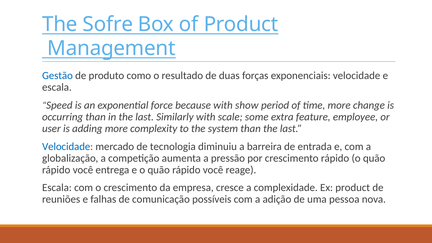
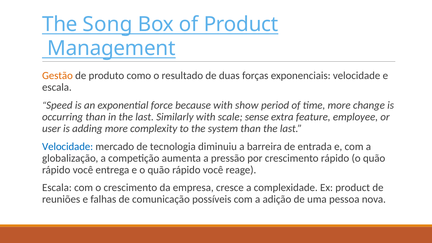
Sofre: Sofre -> Song
Gestão colour: blue -> orange
some: some -> sense
